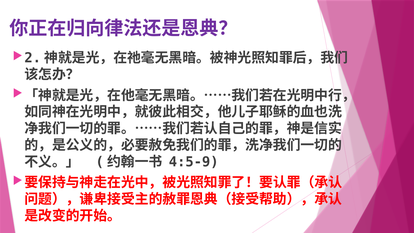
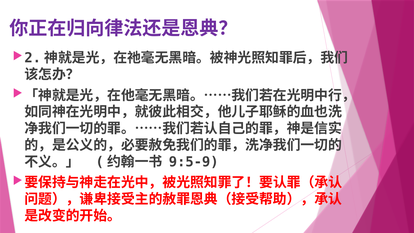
4:5-9: 4:5-9 -> 9:5-9
